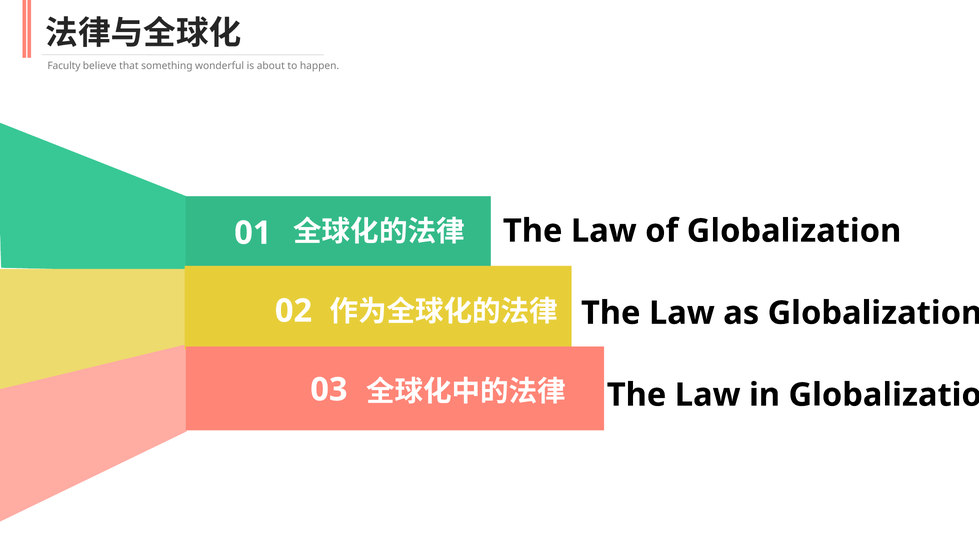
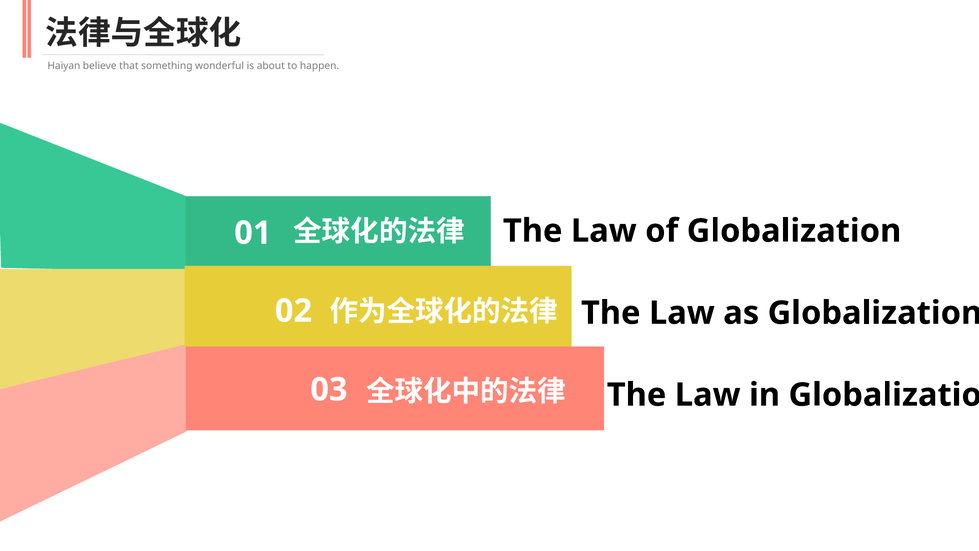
Faculty: Faculty -> Haiyan
